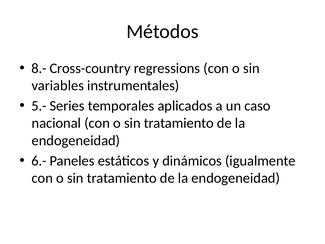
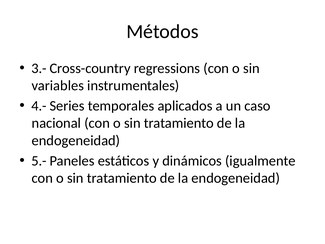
8.-: 8.- -> 3.-
5.-: 5.- -> 4.-
6.-: 6.- -> 5.-
